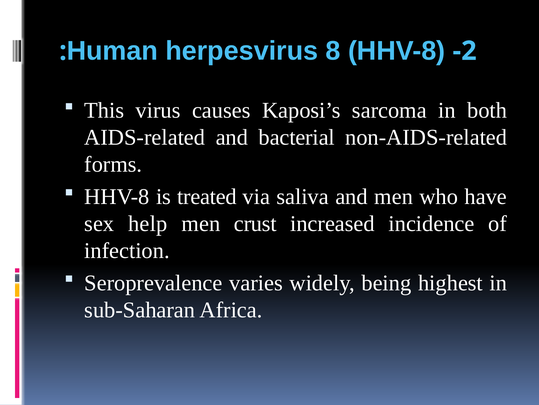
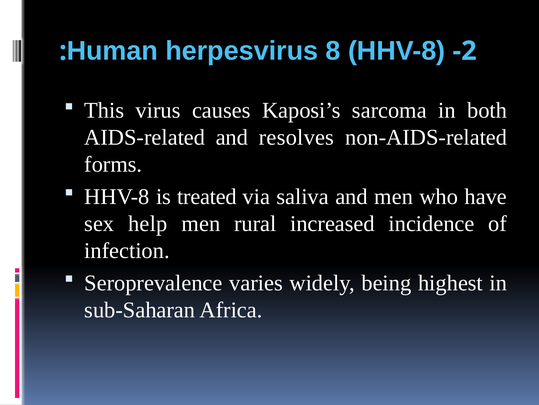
bacterial: bacterial -> resolves
crust: crust -> rural
